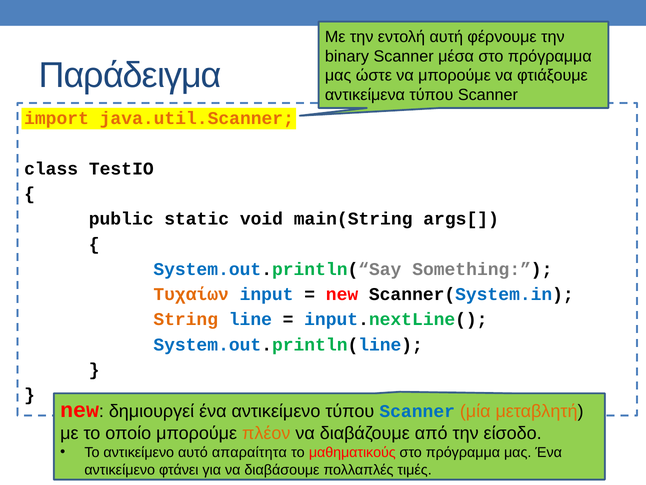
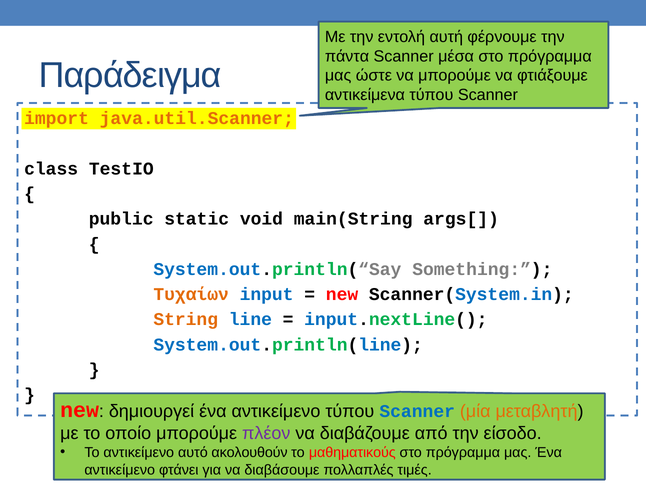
binary: binary -> πάντα
πλέον colour: orange -> purple
απαραίτητα: απαραίτητα -> ακολουθούν
